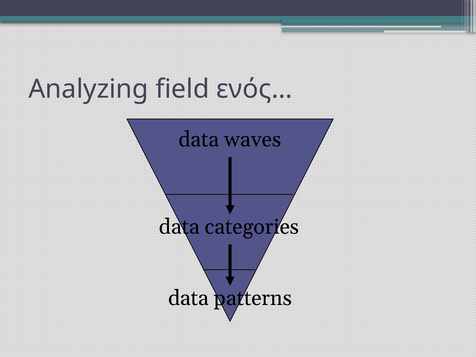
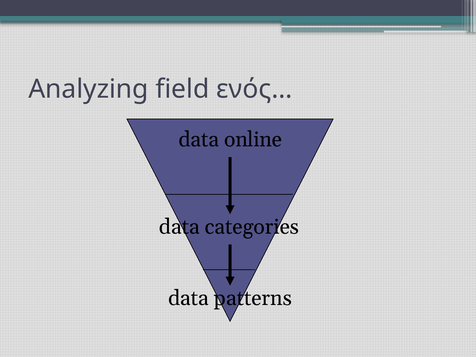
waves: waves -> online
